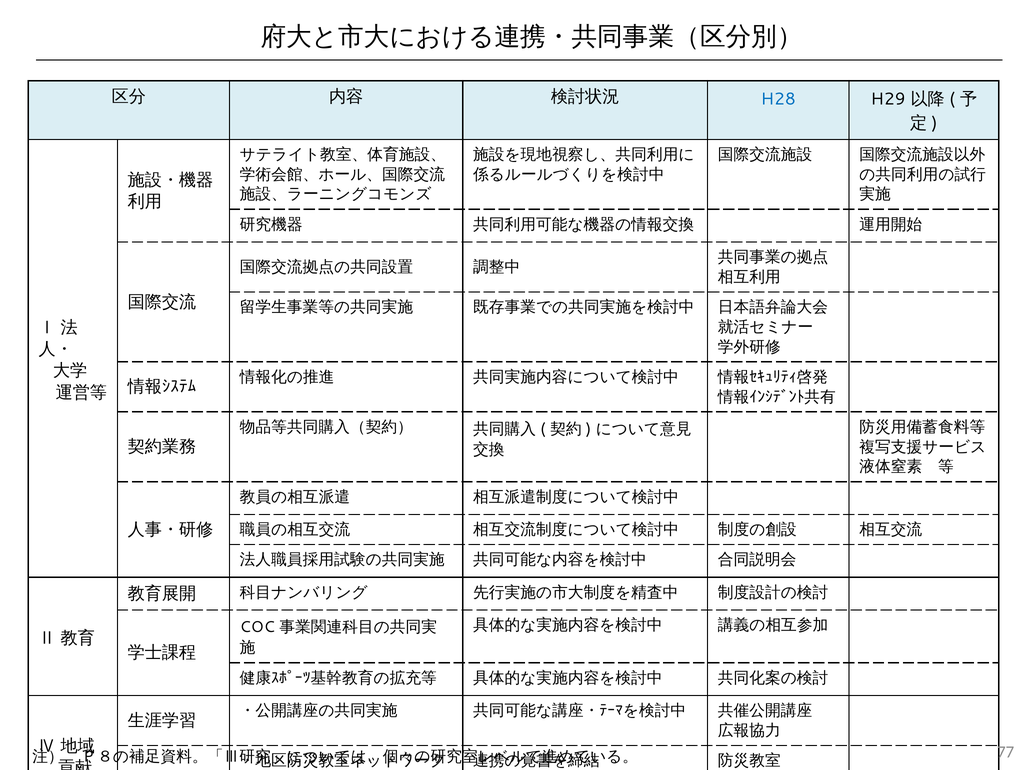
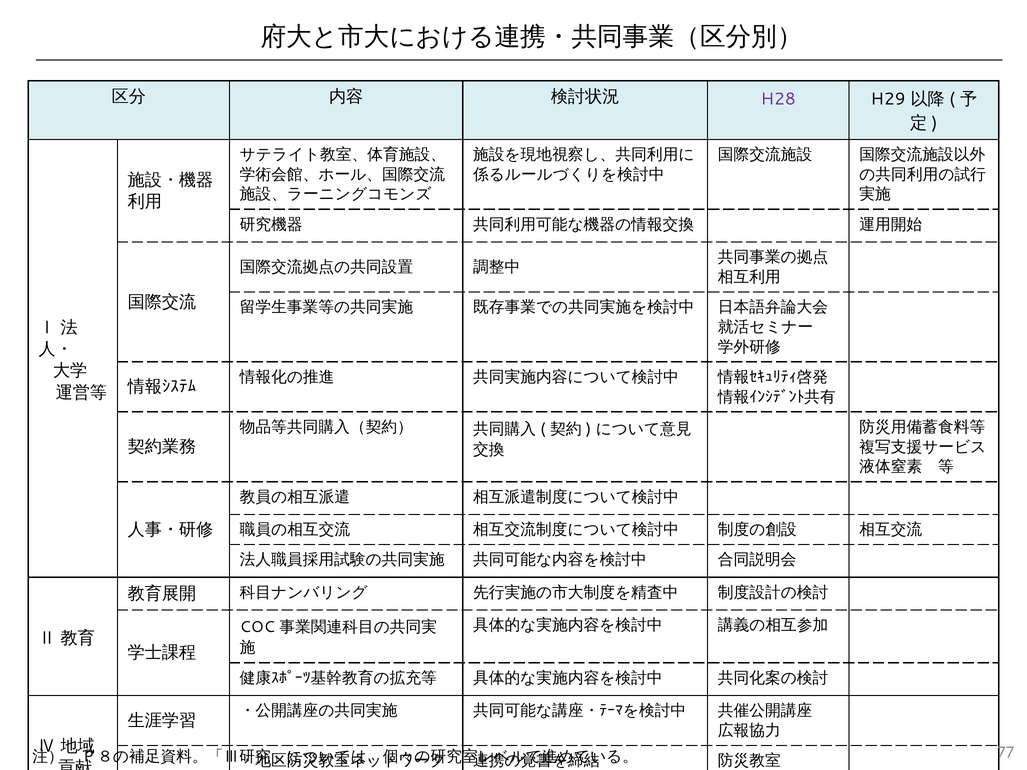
H28 colour: blue -> purple
